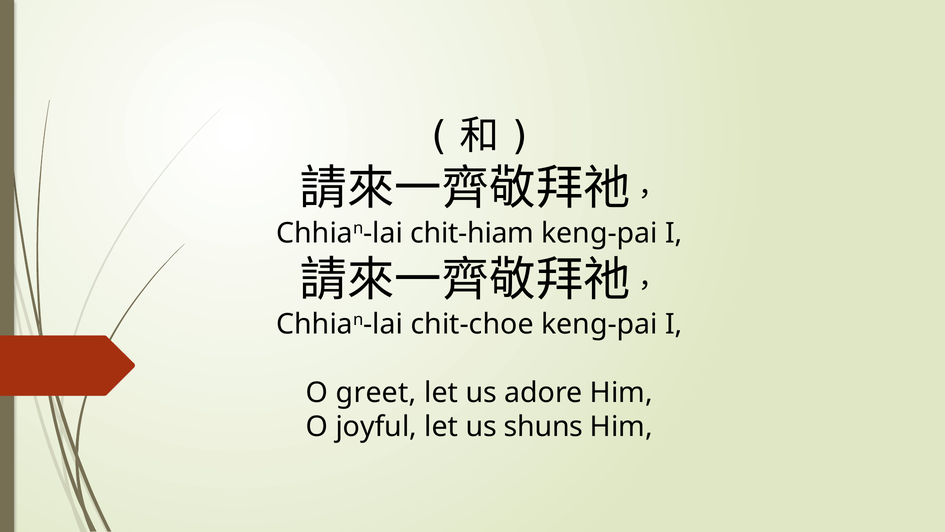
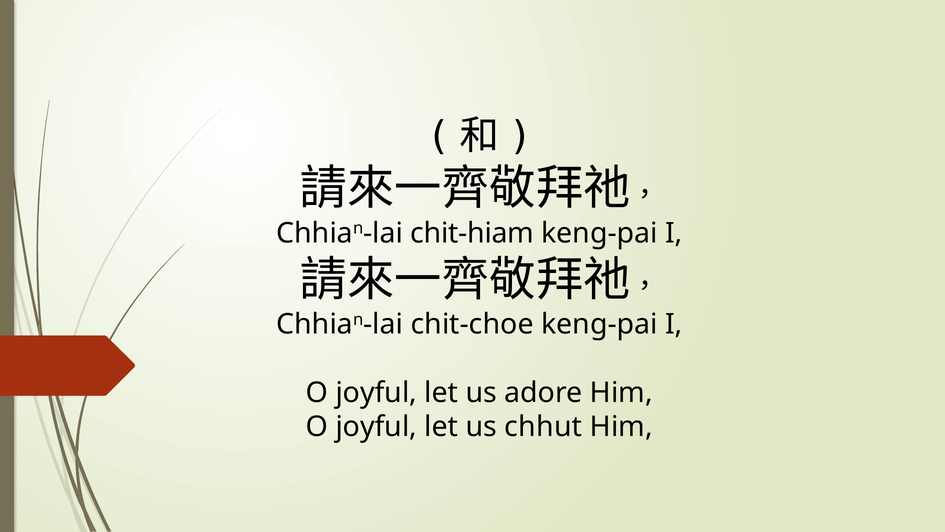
greet at (376, 392): greet -> joyful
shuns: shuns -> chhut
